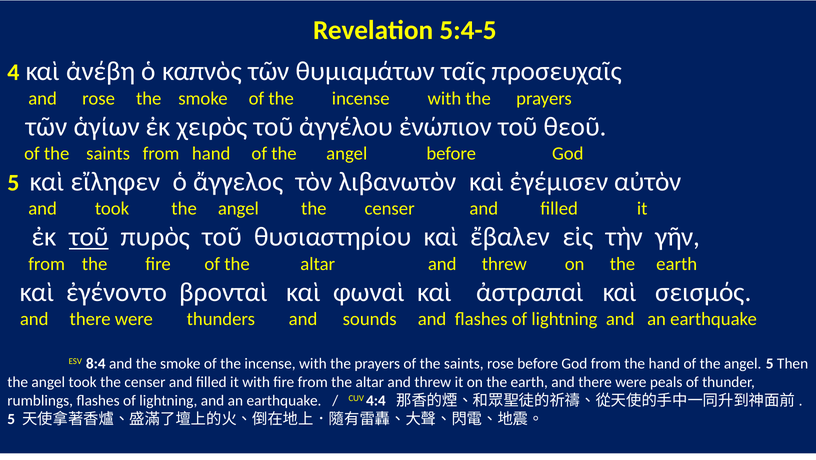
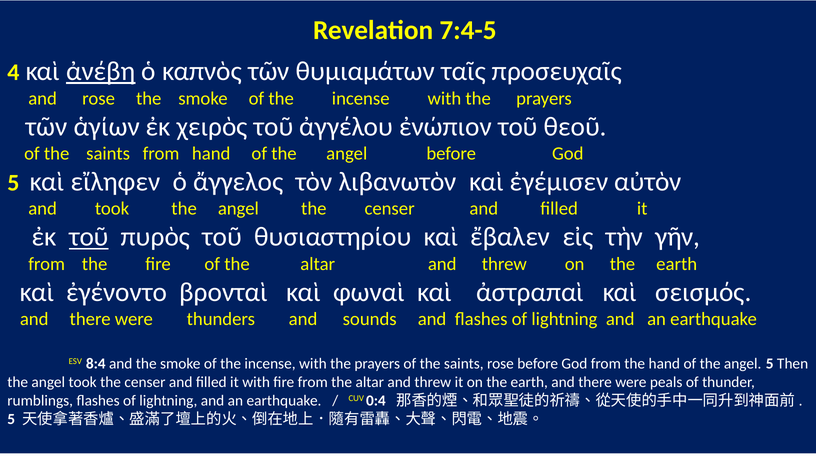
5:4-5: 5:4-5 -> 7:4-5
ἀνέβη underline: none -> present
4:4: 4:4 -> 0:4
